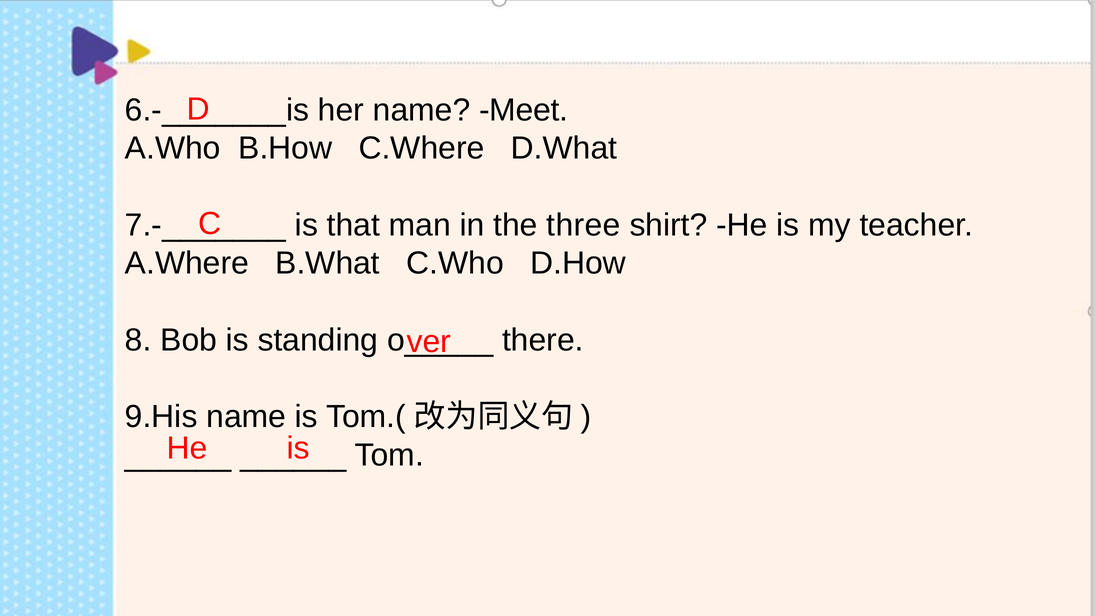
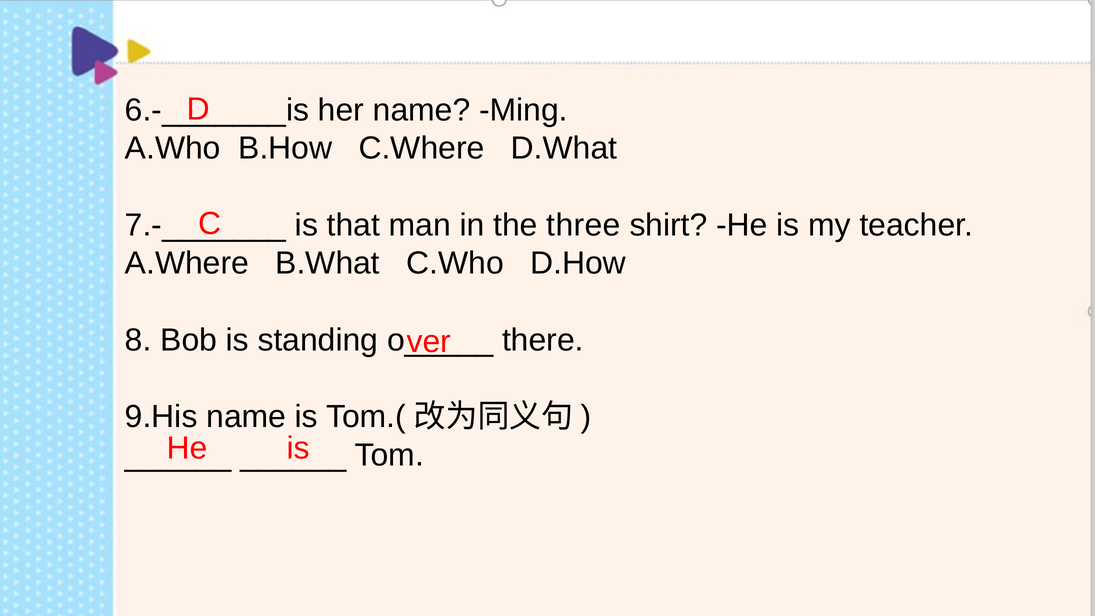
Meet: Meet -> Ming
